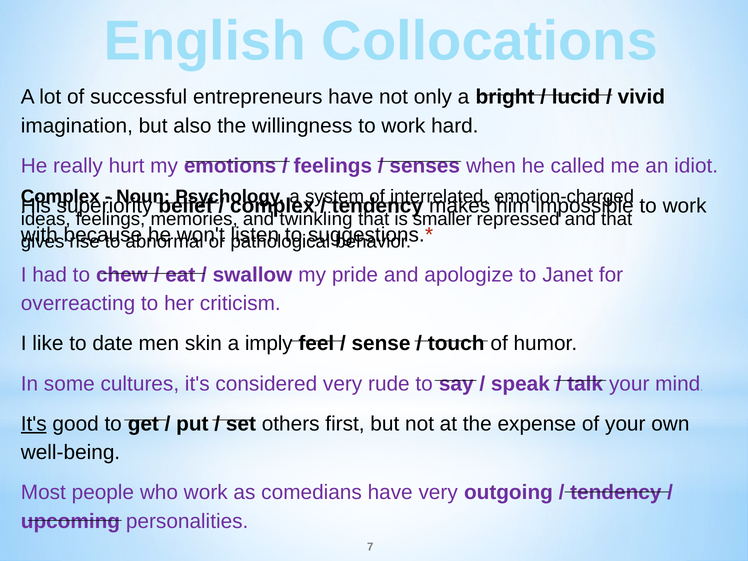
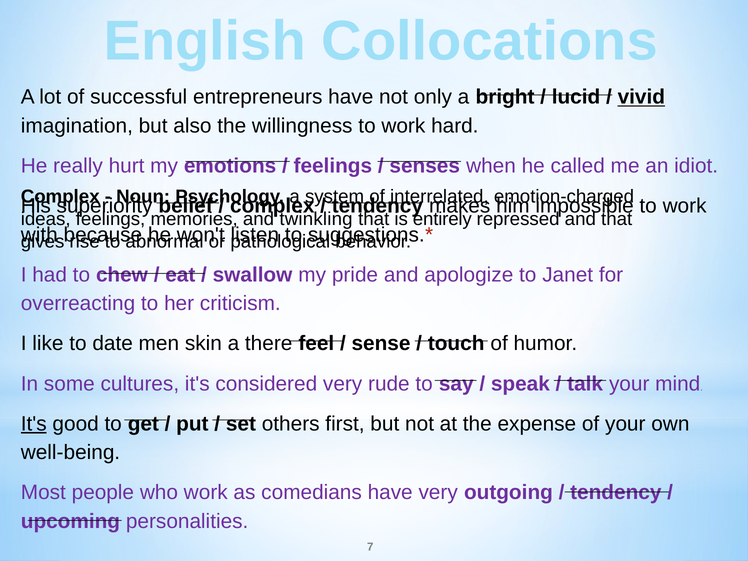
vivid underline: none -> present
smaller: smaller -> entirely
imply: imply -> there
